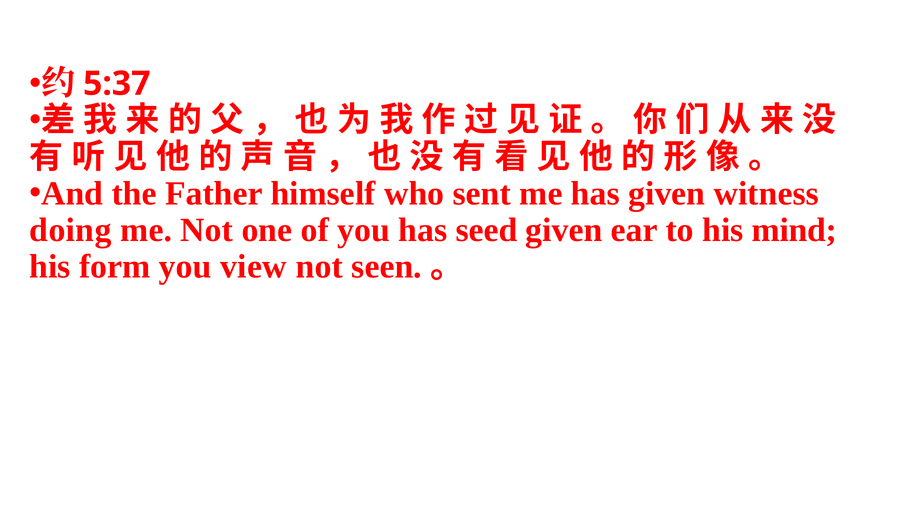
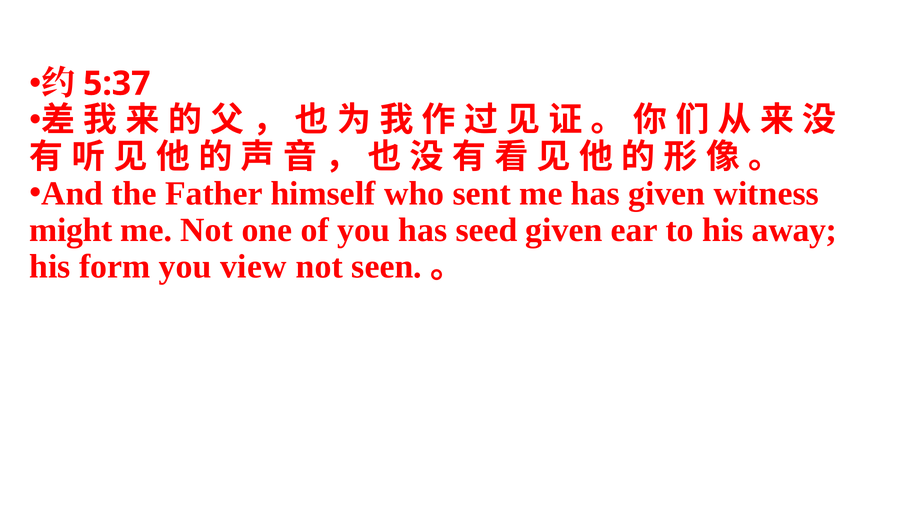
doing: doing -> might
mind: mind -> away
